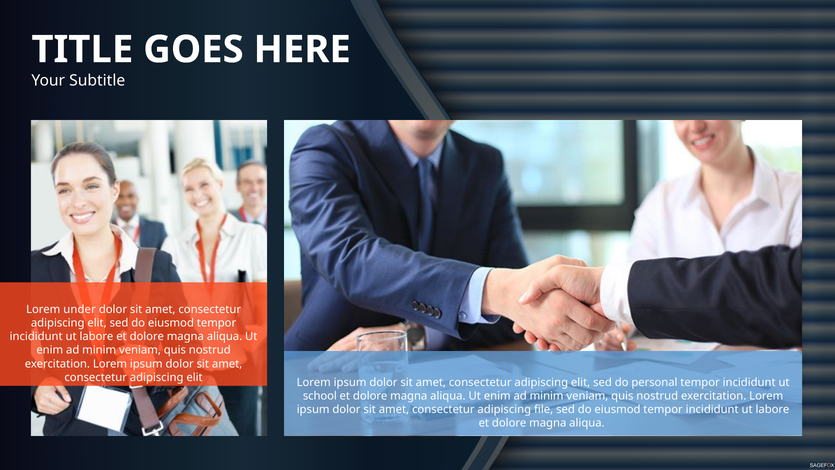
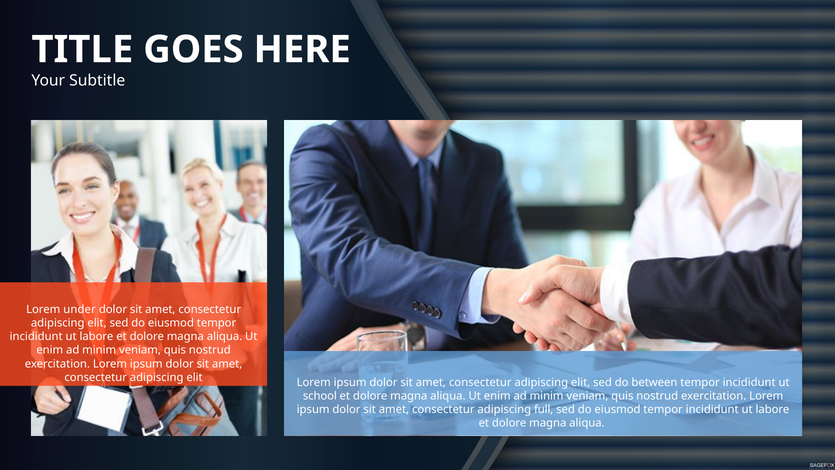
personal: personal -> between
file: file -> full
